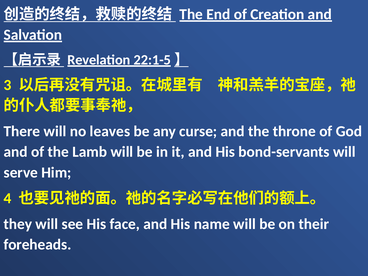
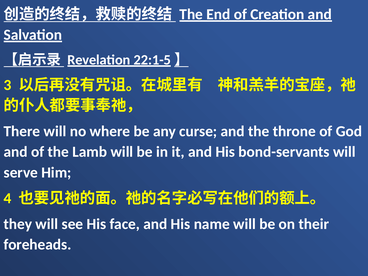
leaves: leaves -> where
